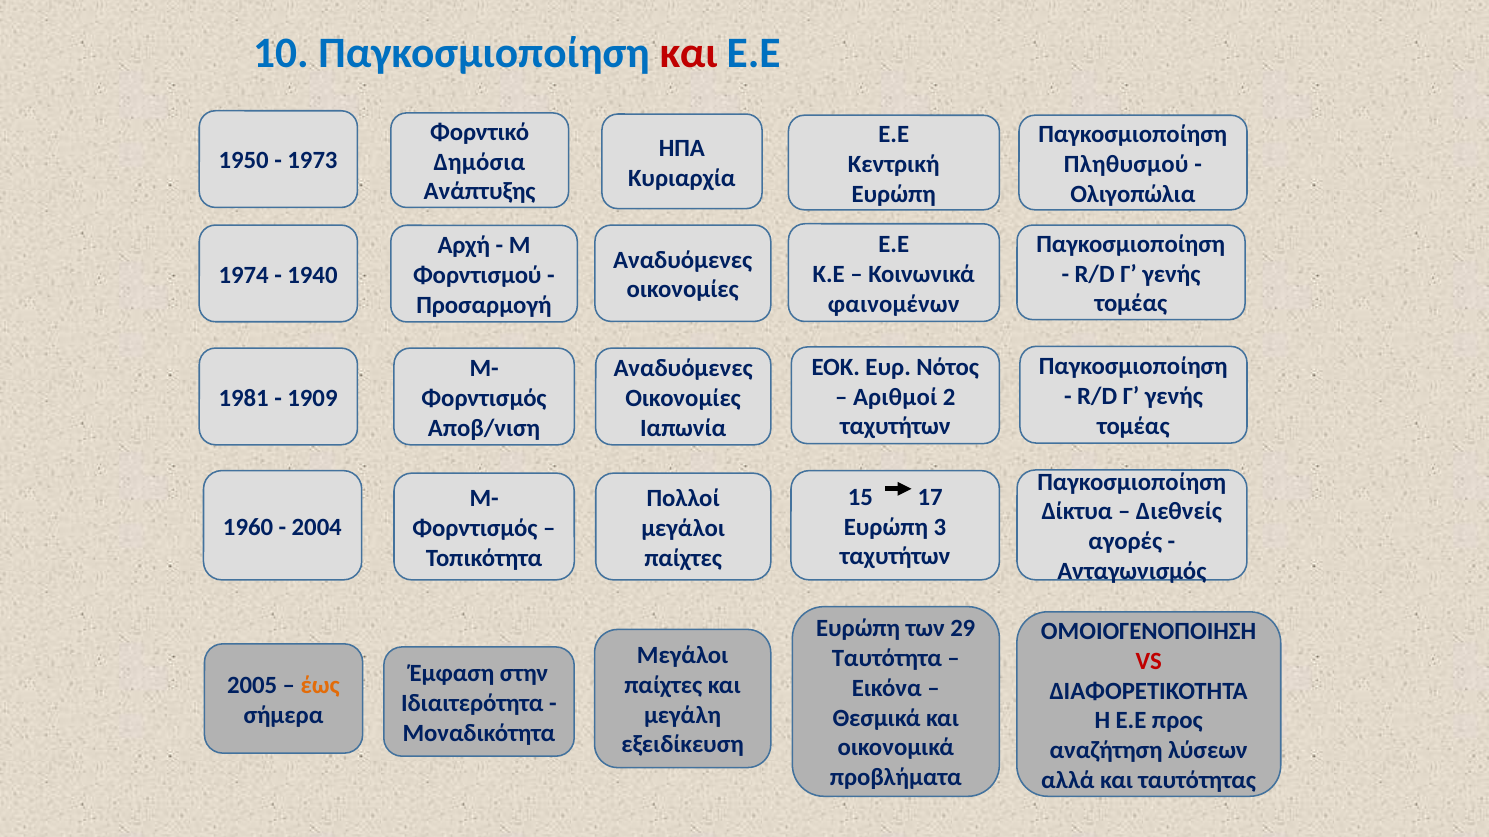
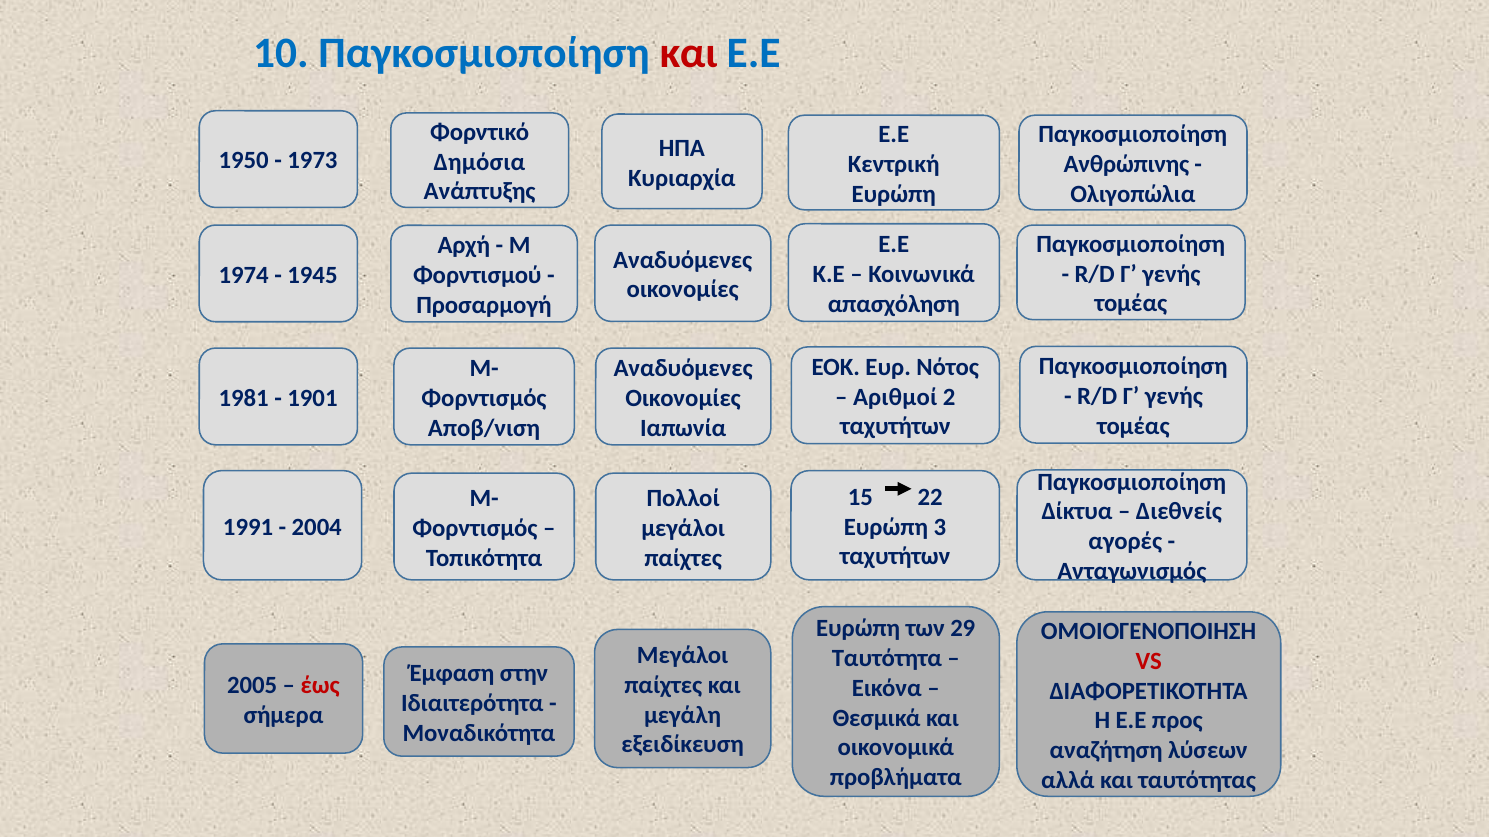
Πληθυσμού: Πληθυσμού -> Ανθρώπινης
1940: 1940 -> 1945
φαινομένων: φαινομένων -> απασχόληση
1909: 1909 -> 1901
17: 17 -> 22
1960: 1960 -> 1991
έως colour: orange -> red
